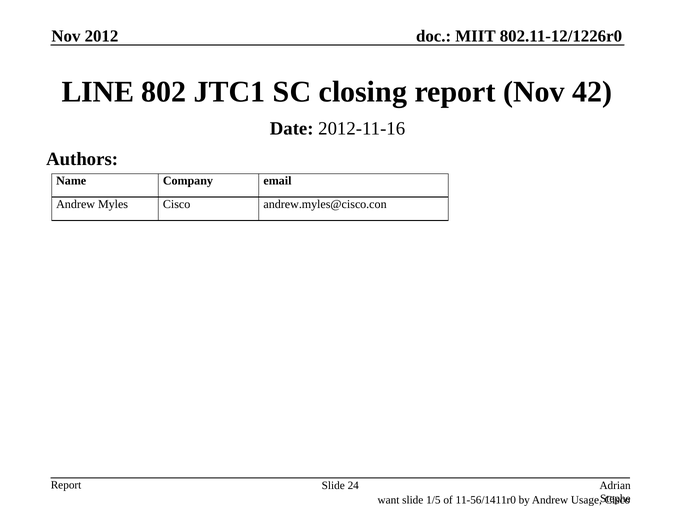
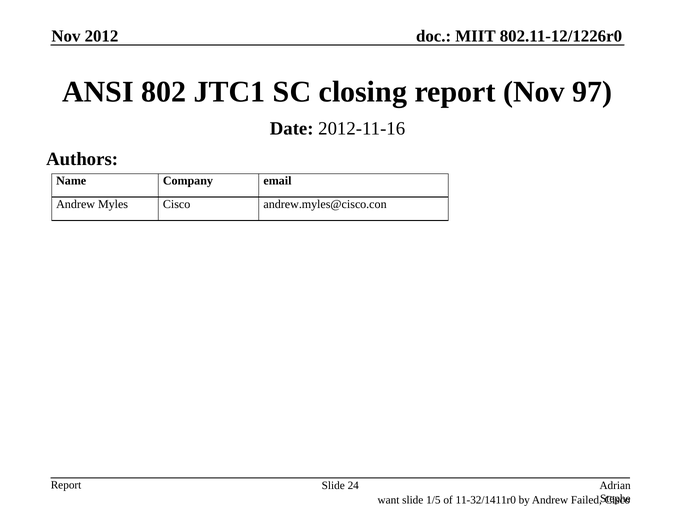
LINE: LINE -> ANSI
42: 42 -> 97
11-56/1411r0: 11-56/1411r0 -> 11-32/1411r0
Usage: Usage -> Failed
